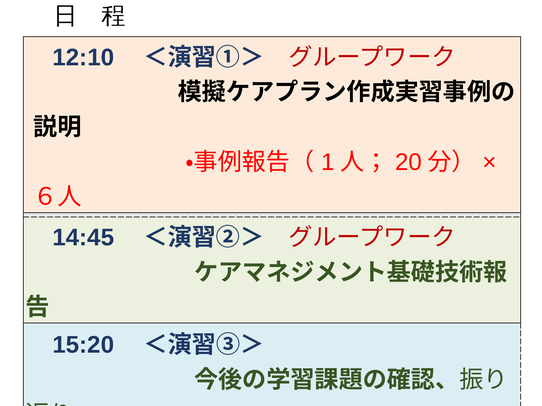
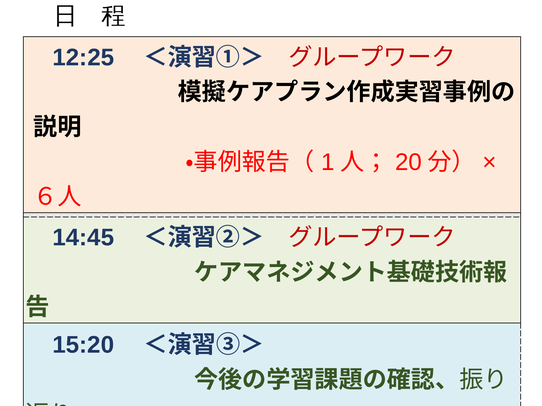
12:10: 12:10 -> 12:25
